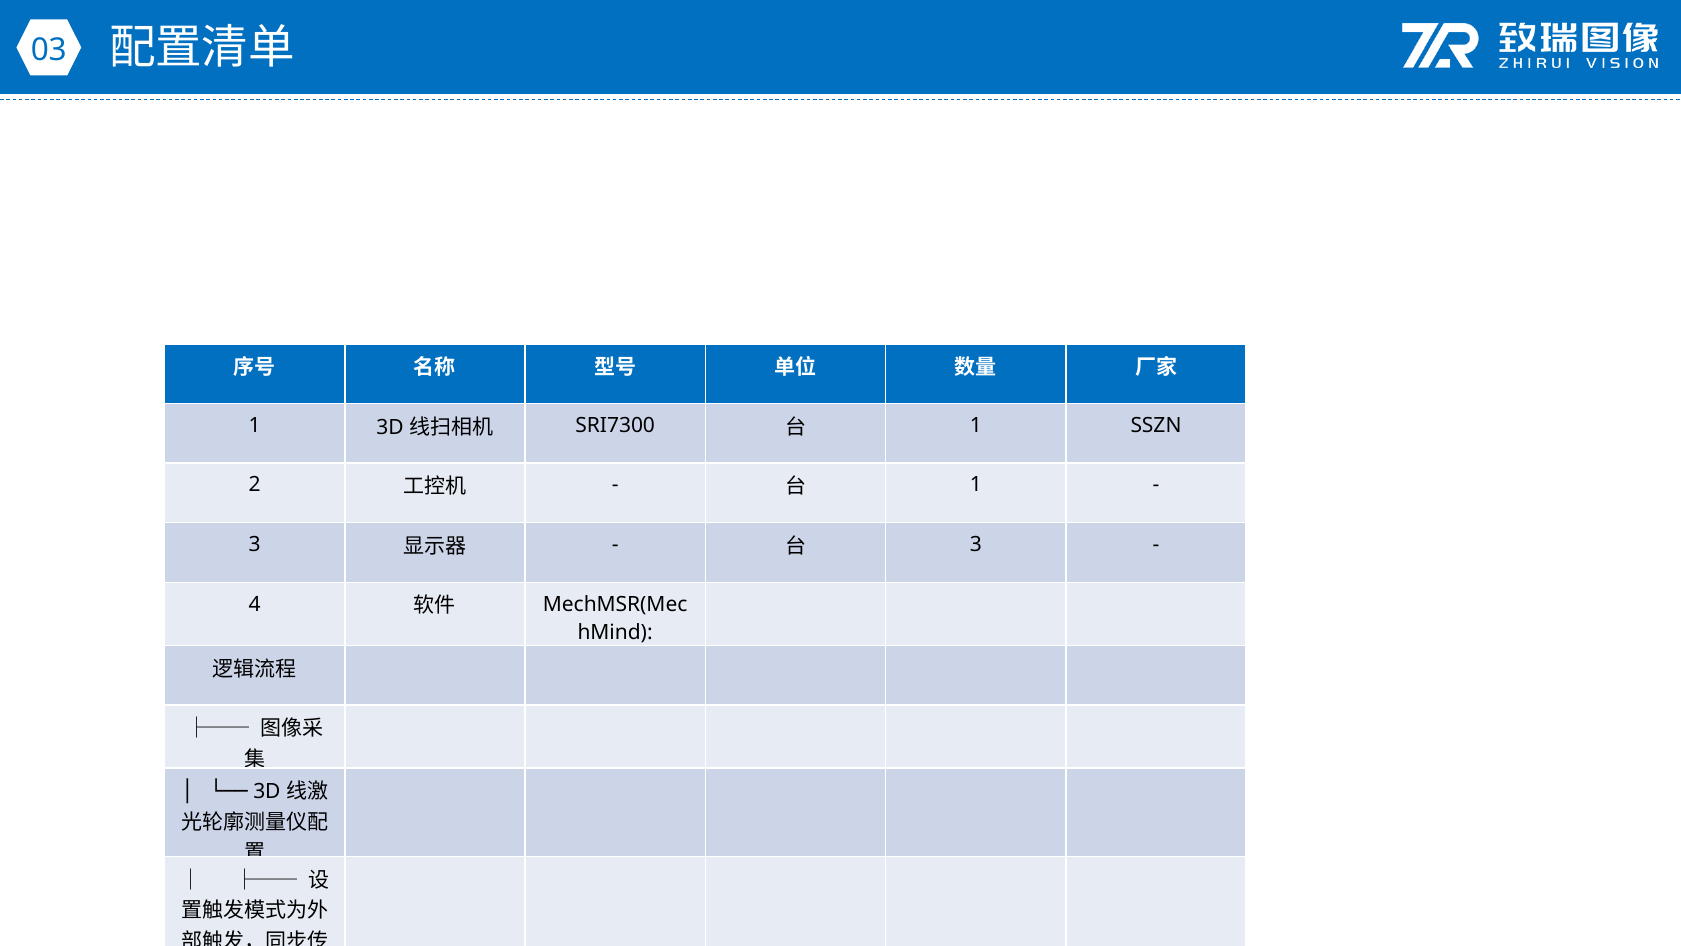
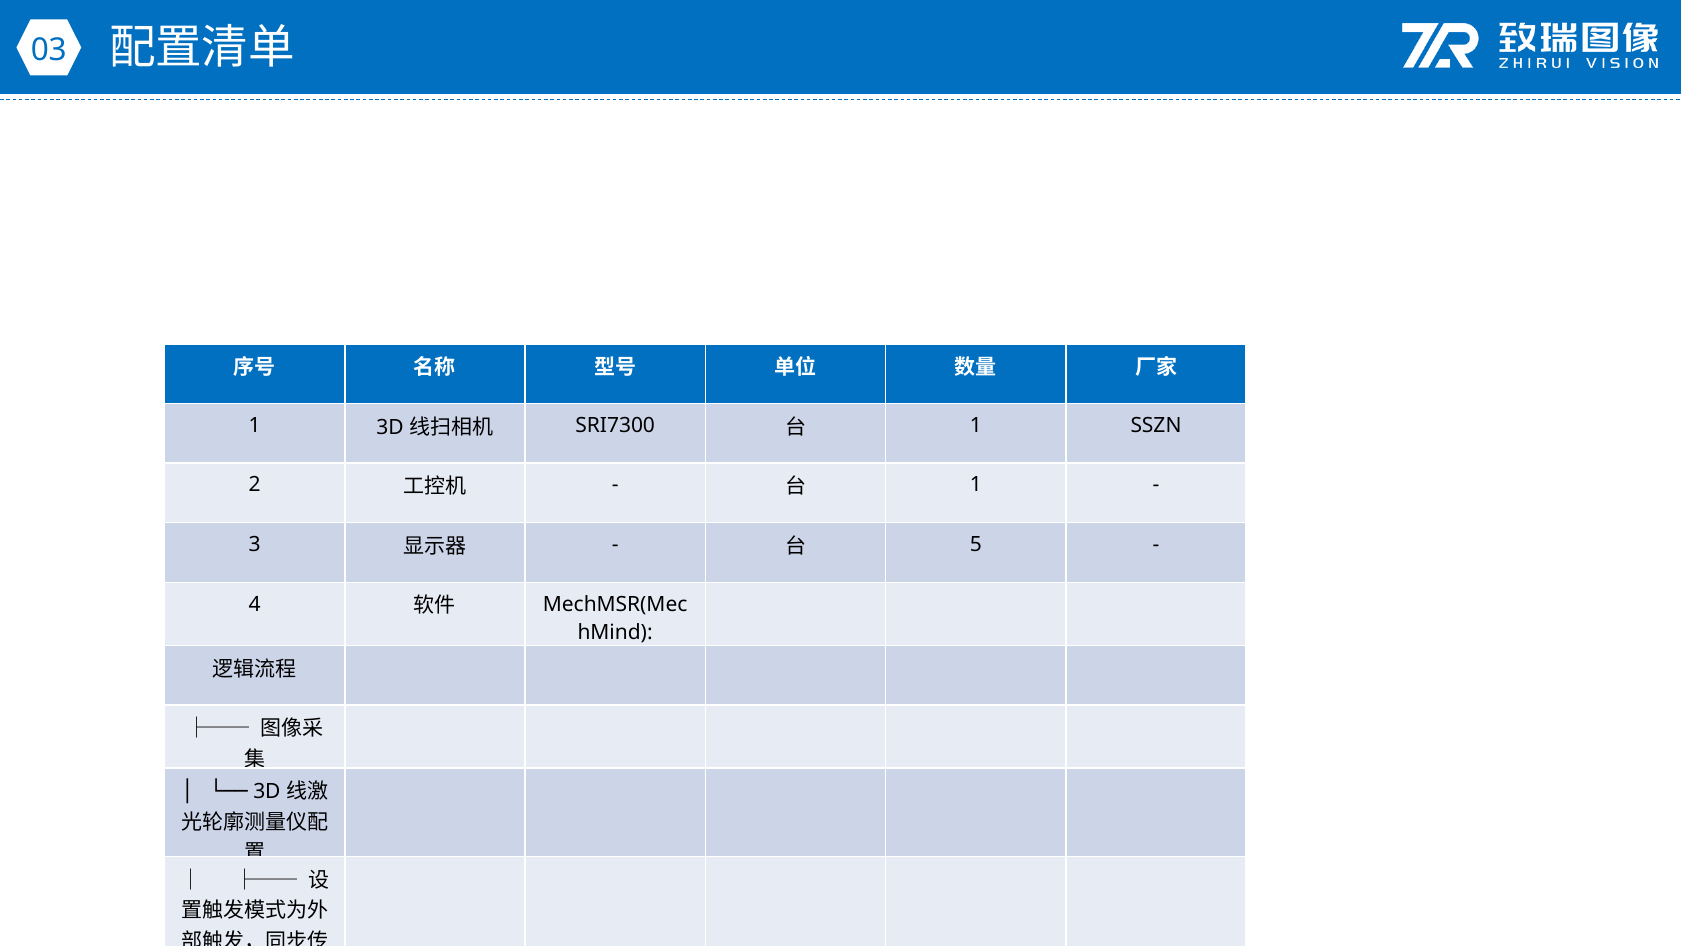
3 at (976, 544): 3 -> 5
